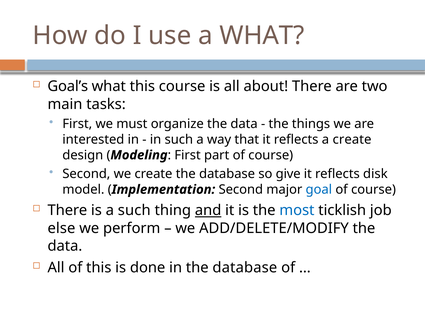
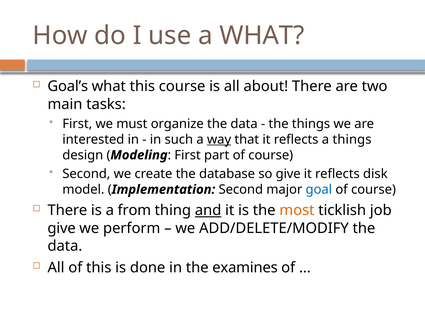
way underline: none -> present
a create: create -> things
a such: such -> from
most colour: blue -> orange
else at (61, 228): else -> give
in the database: database -> examines
